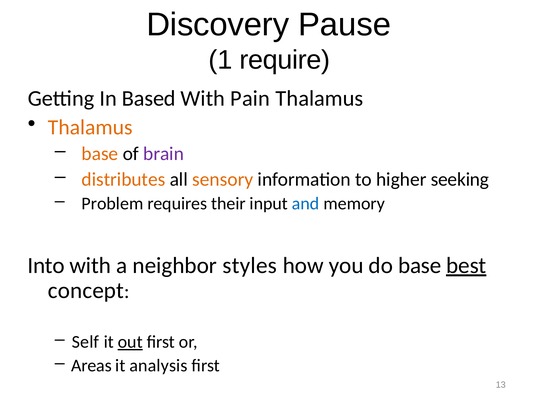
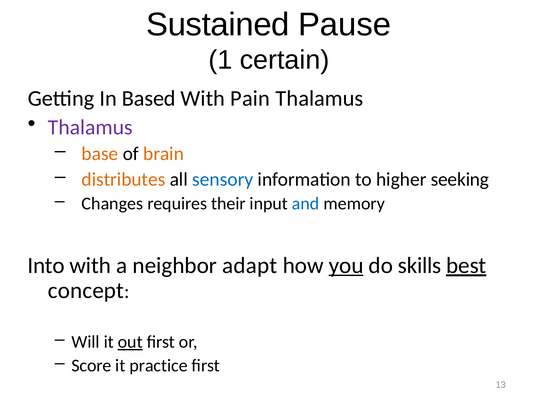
Discovery: Discovery -> Sustained
require: require -> certain
Thalamus at (90, 127) colour: orange -> purple
brain colour: purple -> orange
sensory colour: orange -> blue
Problem: Problem -> Changes
styles: styles -> adapt
you underline: none -> present
do base: base -> skills
Self: Self -> Will
Areas: Areas -> Score
analysis: analysis -> practice
